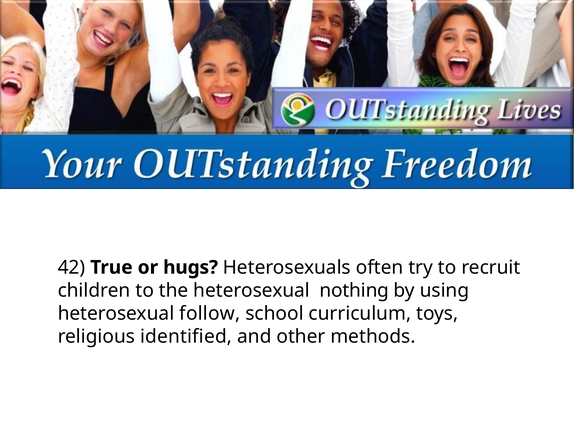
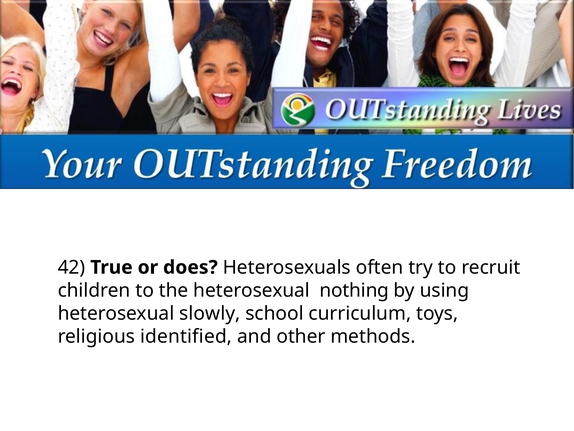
hugs: hugs -> does
follow: follow -> slowly
